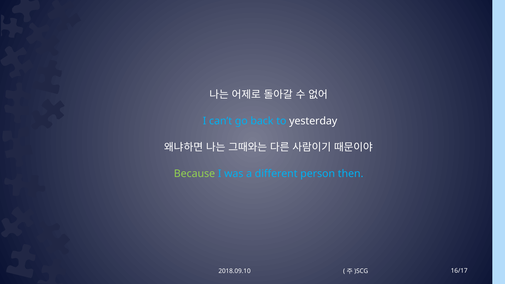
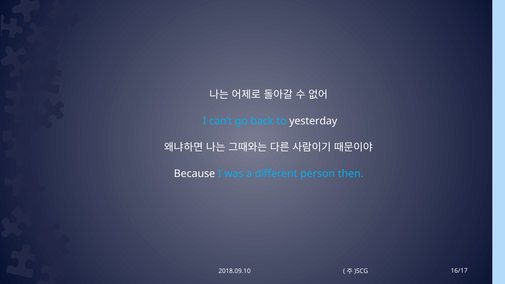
Because colour: light green -> white
